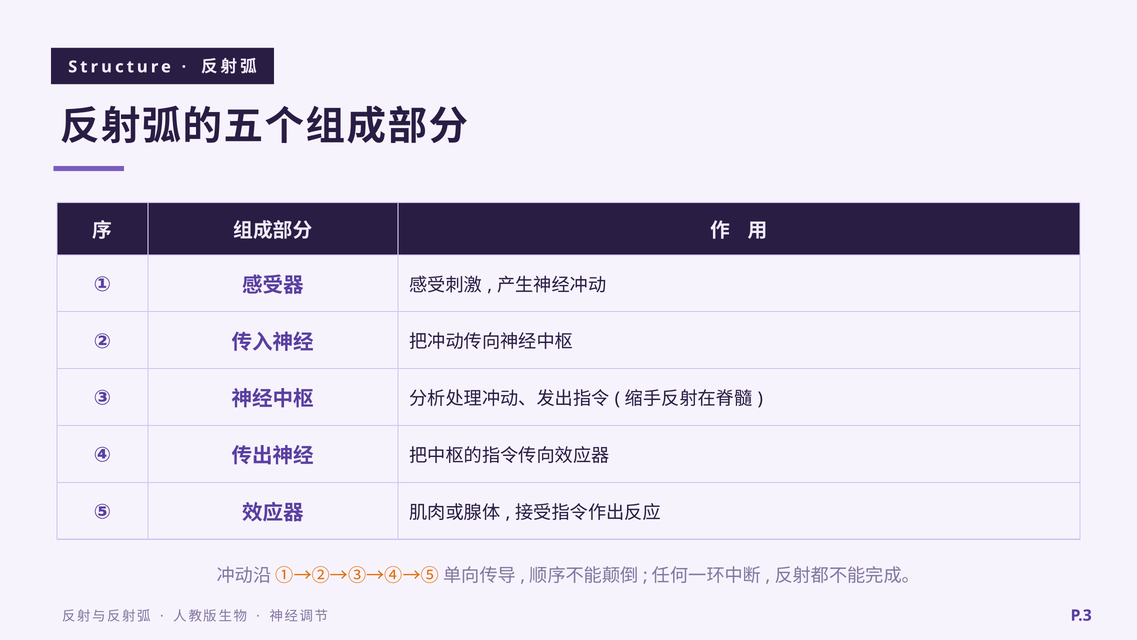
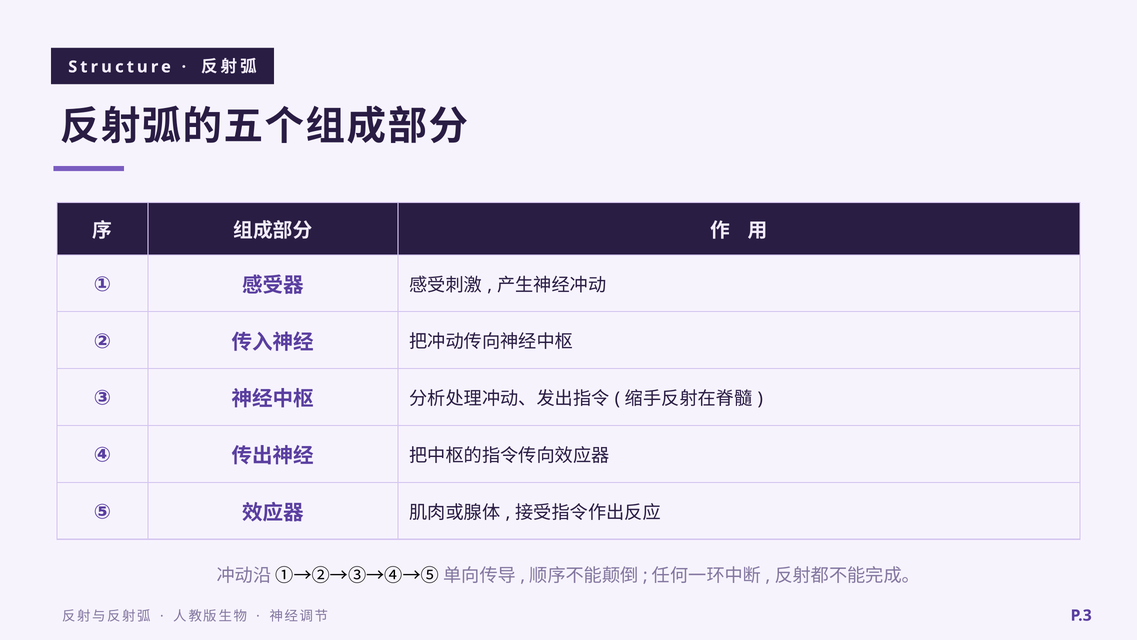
①→②→③→④→⑤ colour: orange -> black
